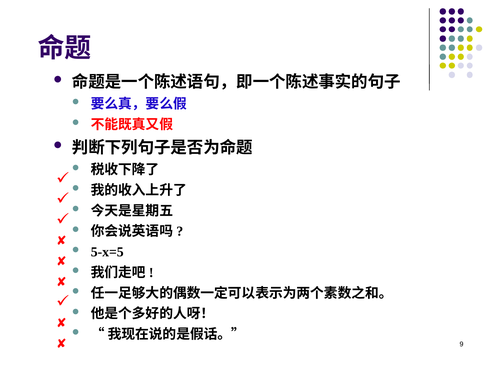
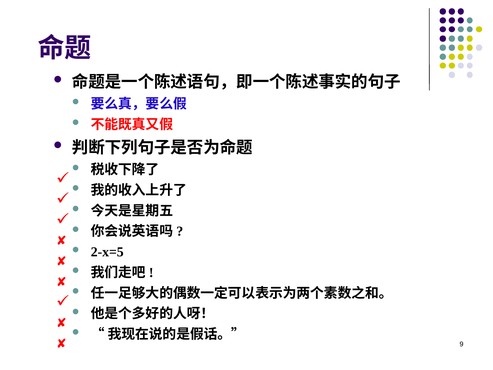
5-x=5: 5-x=5 -> 2-x=5
